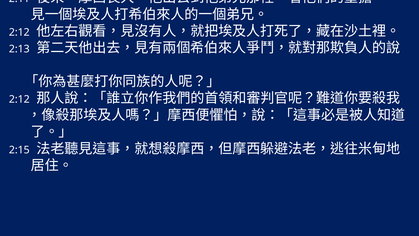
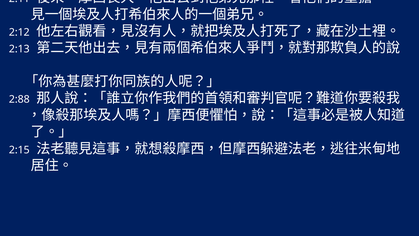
2:12 at (19, 99): 2:12 -> 2:88
